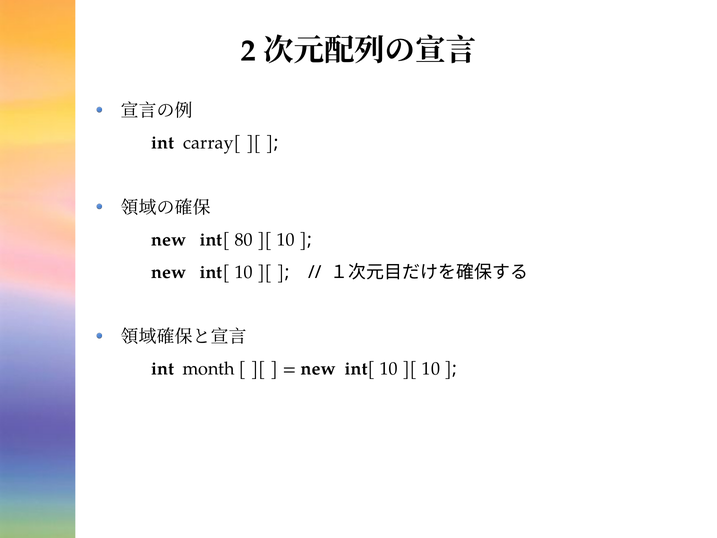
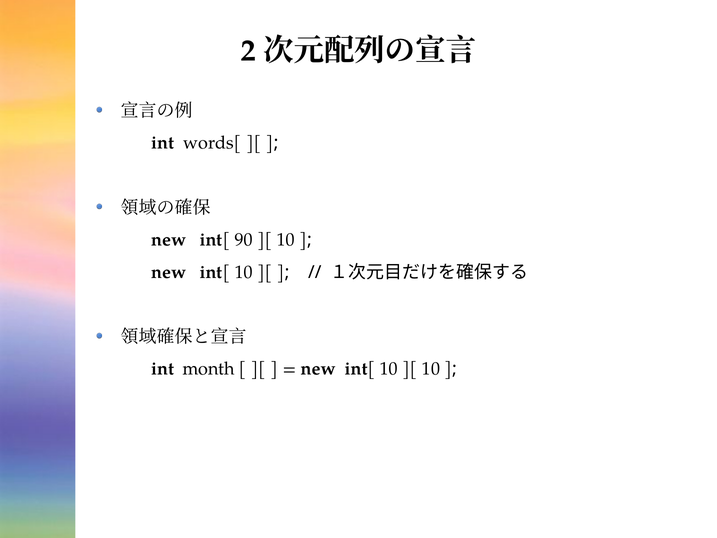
carray[: carray[ -> words[
80: 80 -> 90
